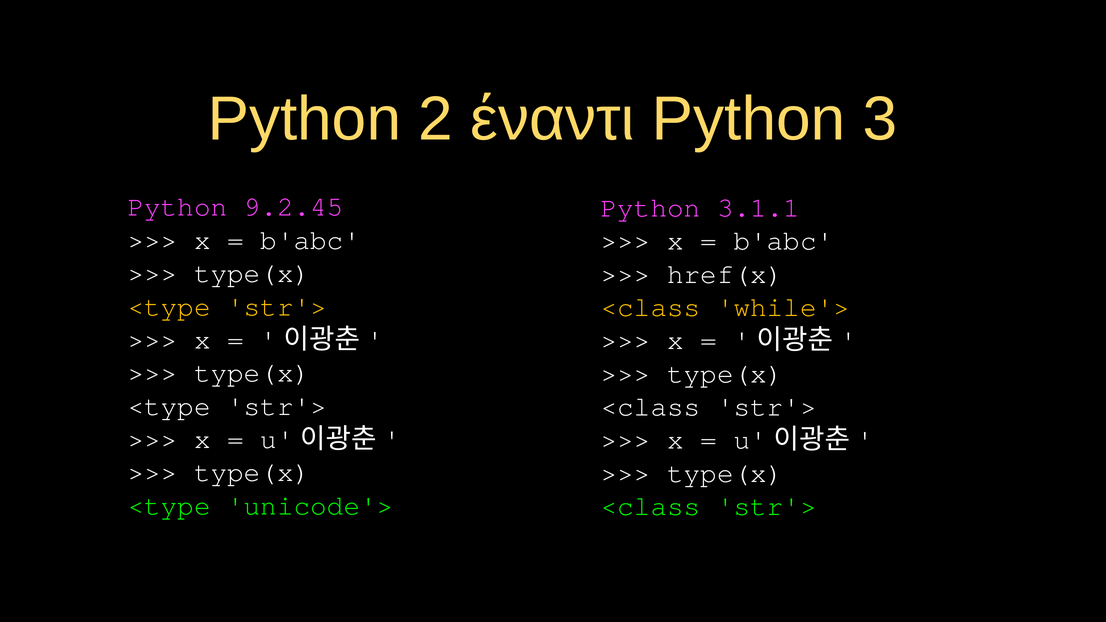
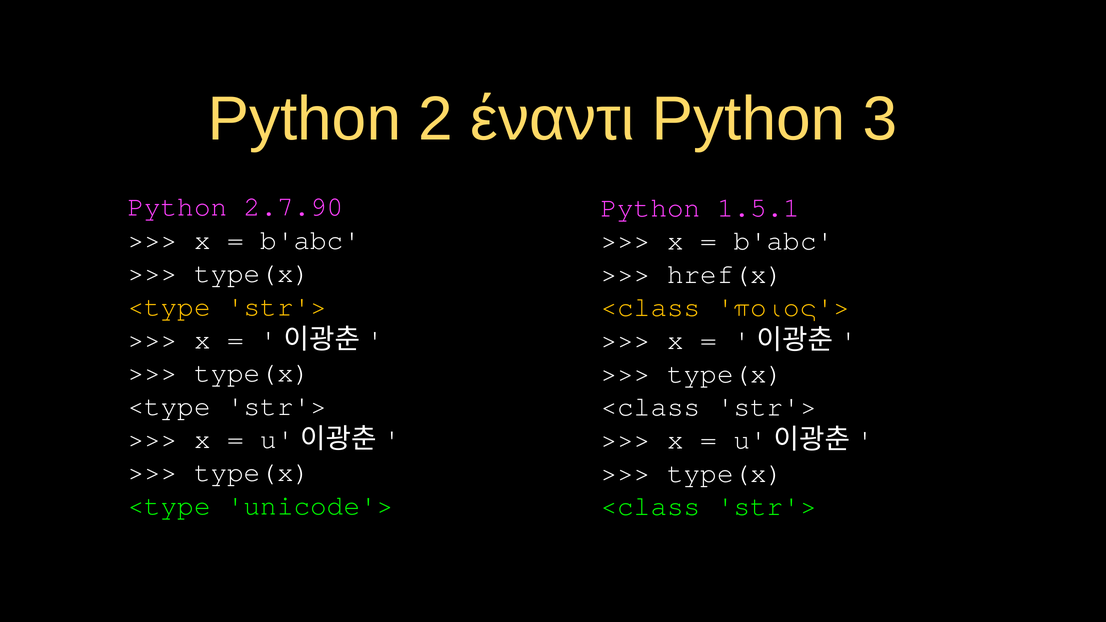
9.2.45: 9.2.45 -> 2.7.90
3.1.1: 3.1.1 -> 1.5.1
while'>: while'> -> ποιος'>
